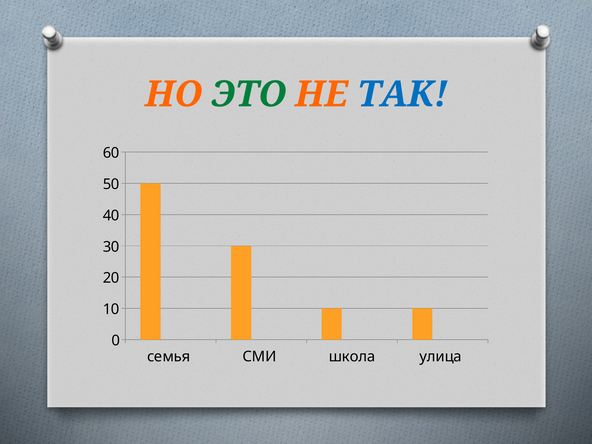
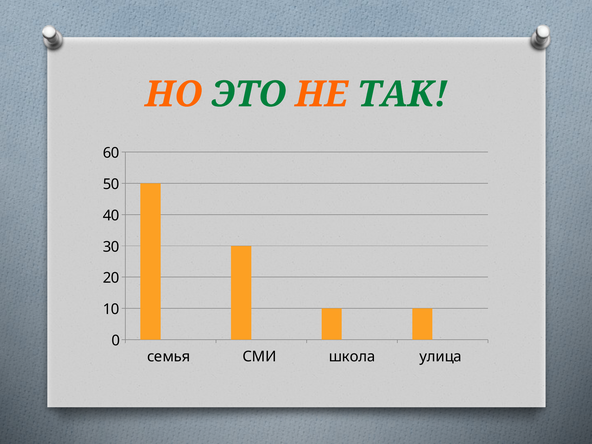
ТАК colour: blue -> green
